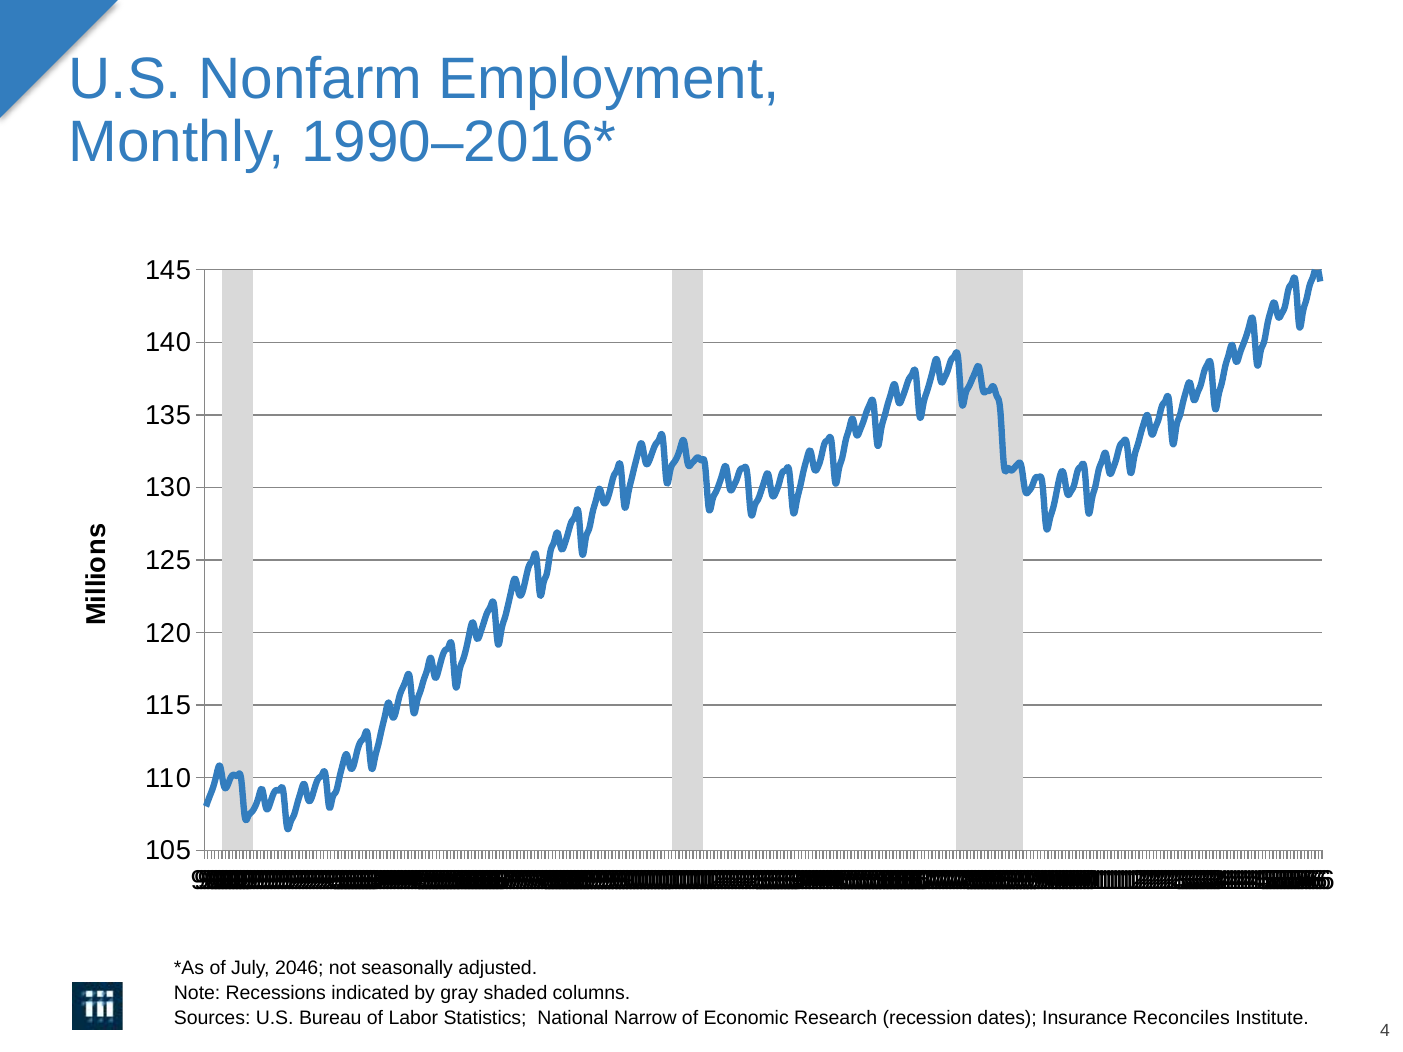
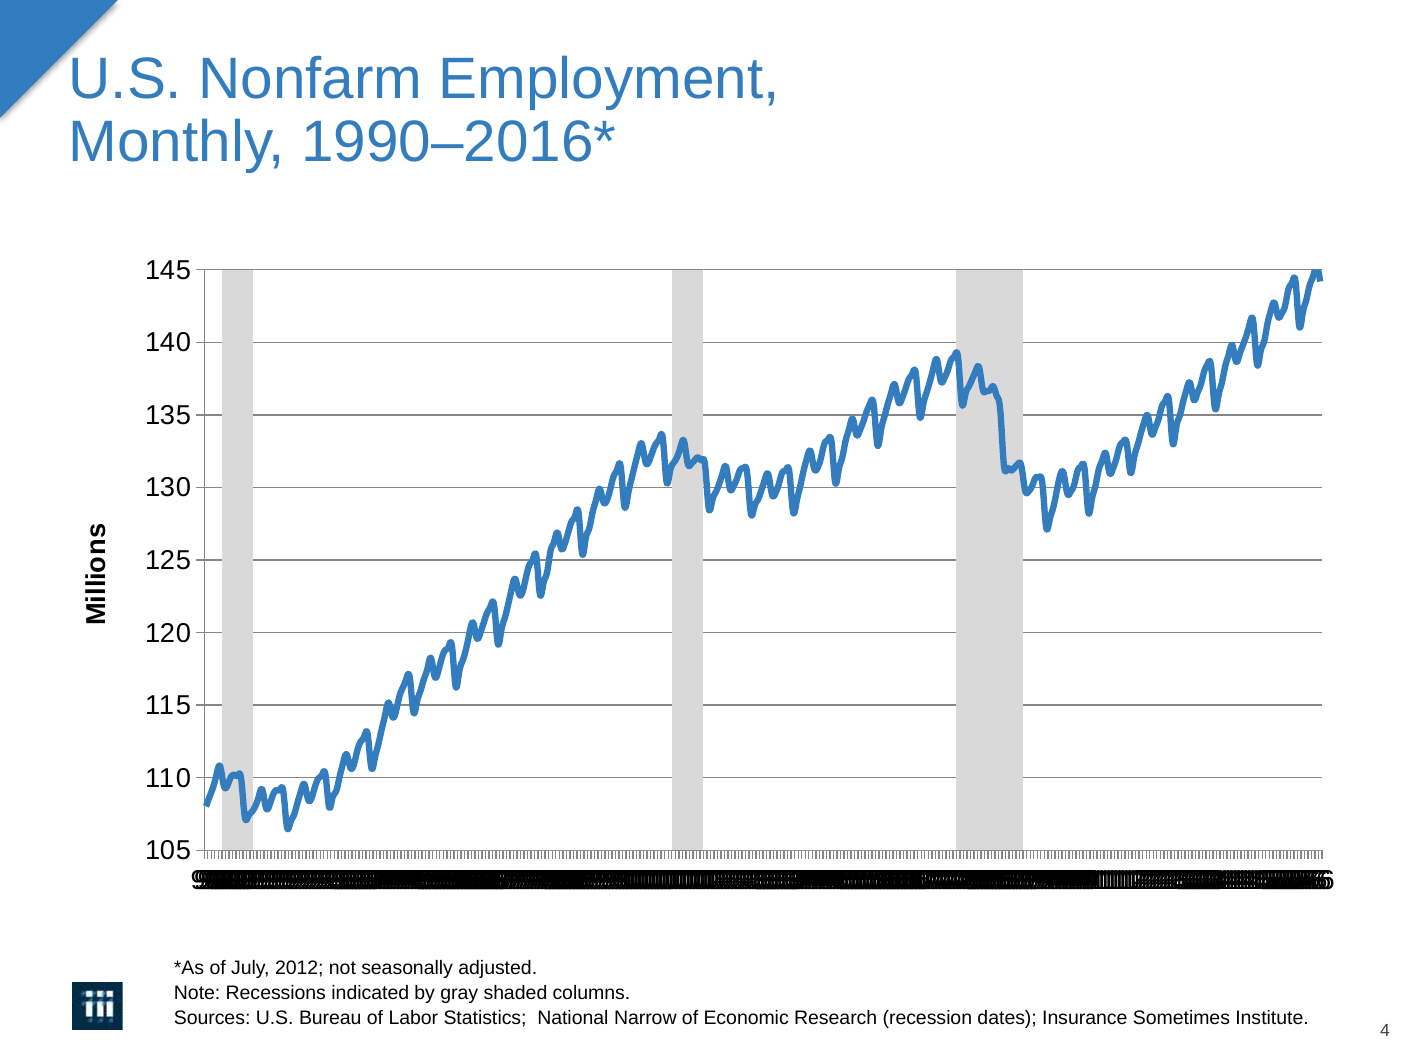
2046: 2046 -> 2012
Reconciles: Reconciles -> Sometimes
